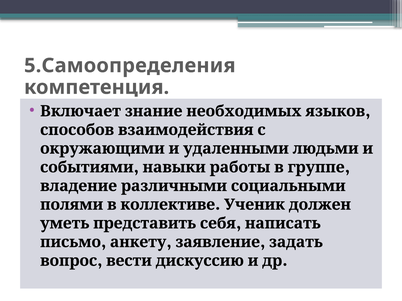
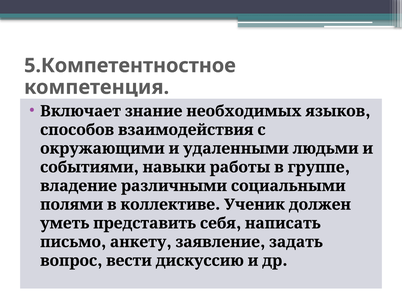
5.Самоопределения: 5.Самоопределения -> 5.Компетентностное
